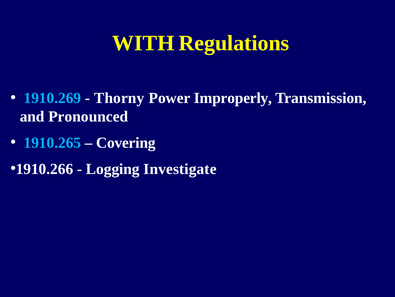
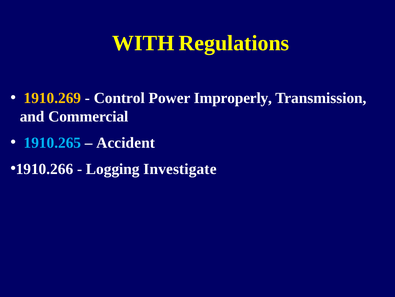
1910.269 colour: light blue -> yellow
Thorny: Thorny -> Control
Pronounced: Pronounced -> Commercial
Covering: Covering -> Accident
